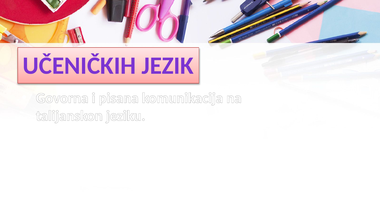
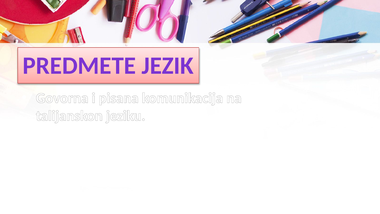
UČENIČKIH: UČENIČKIH -> PREDMETE
